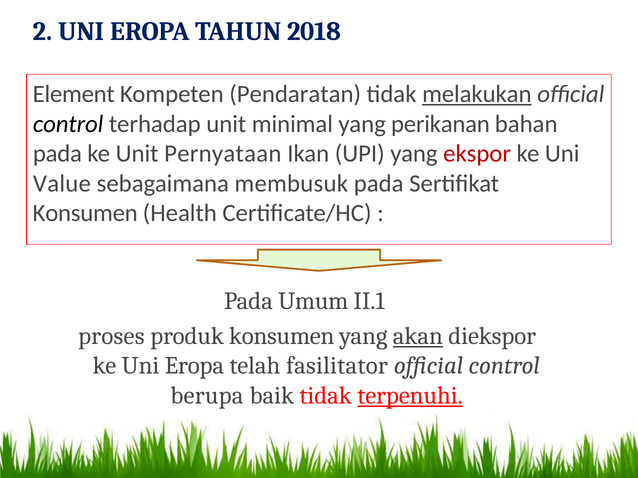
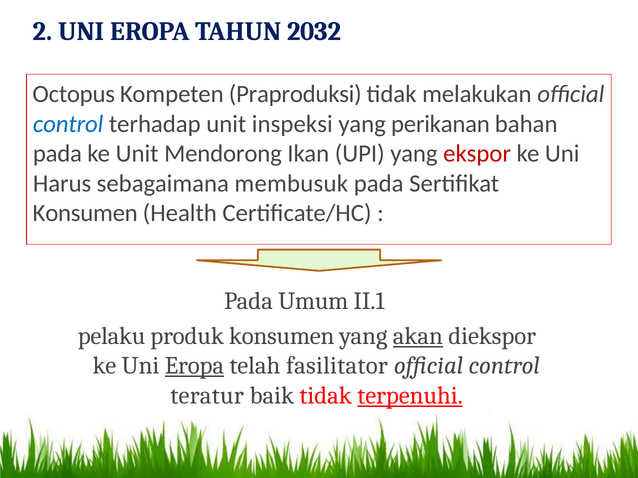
2018: 2018 -> 2032
Element: Element -> Octopus
Pendaratan: Pendaratan -> Praproduksi
melakukan underline: present -> none
control at (68, 124) colour: black -> blue
minimal: minimal -> inspeksi
Pernyataan: Pernyataan -> Mendorong
Value: Value -> Harus
proses: proses -> pelaku
Eropa at (194, 366) underline: none -> present
berupa: berupa -> teratur
